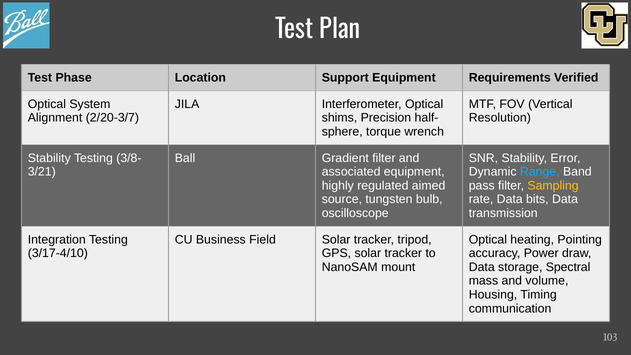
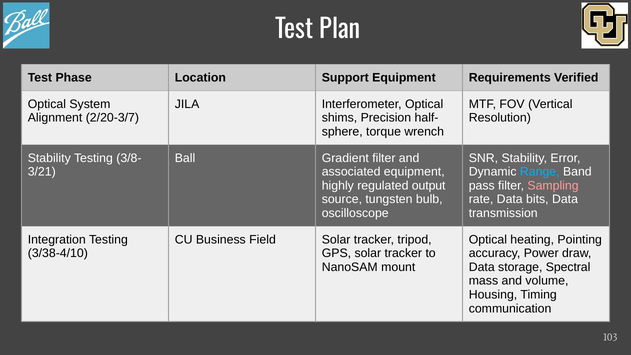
aimed: aimed -> output
Sampling colour: yellow -> pink
3/17-4/10: 3/17-4/10 -> 3/38-4/10
